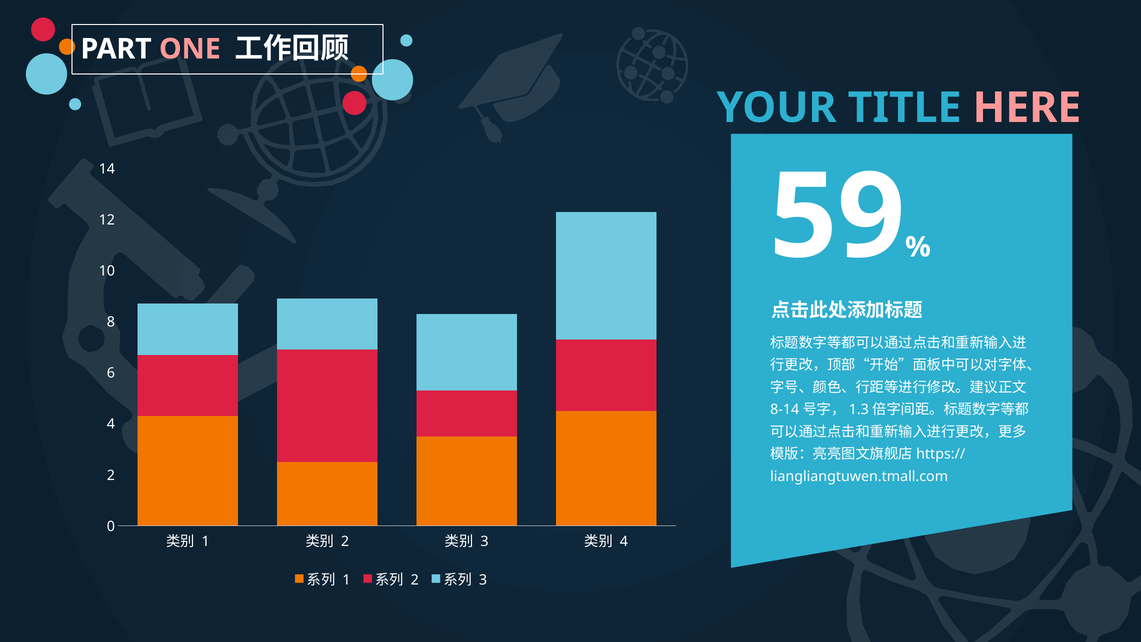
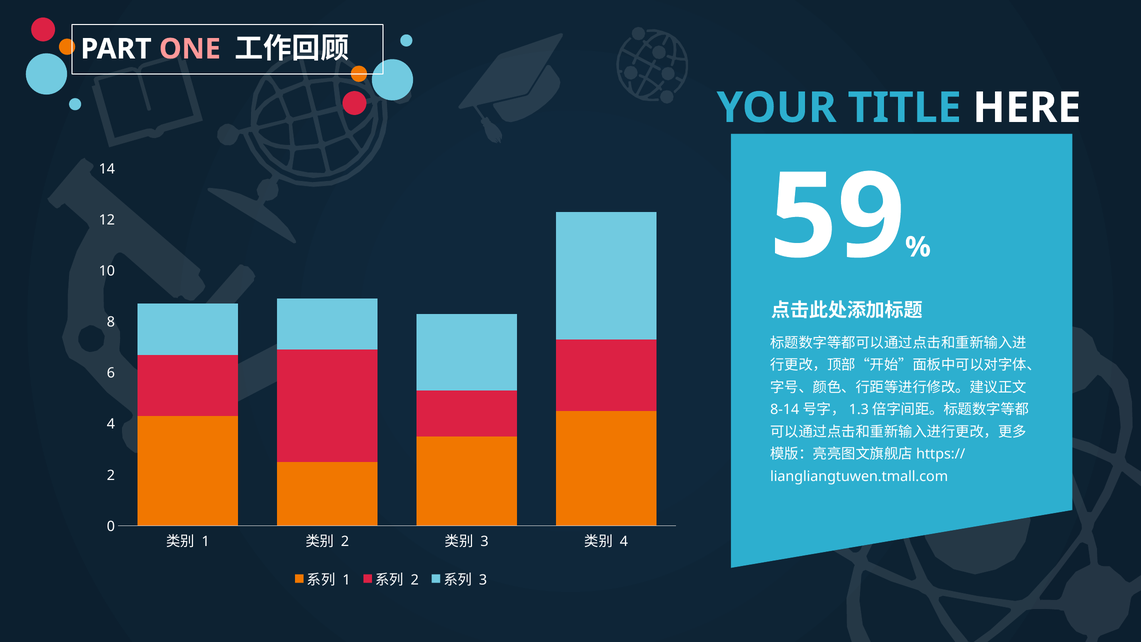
HERE colour: pink -> white
